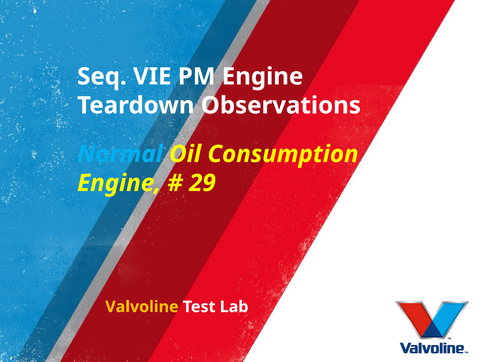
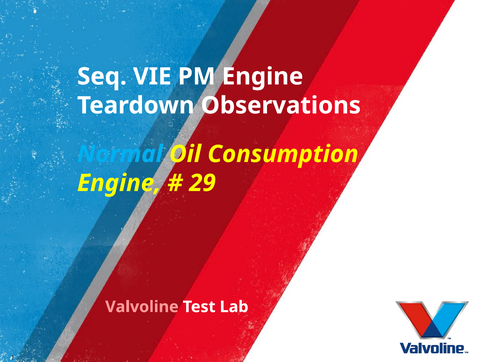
Valvoline colour: yellow -> pink
